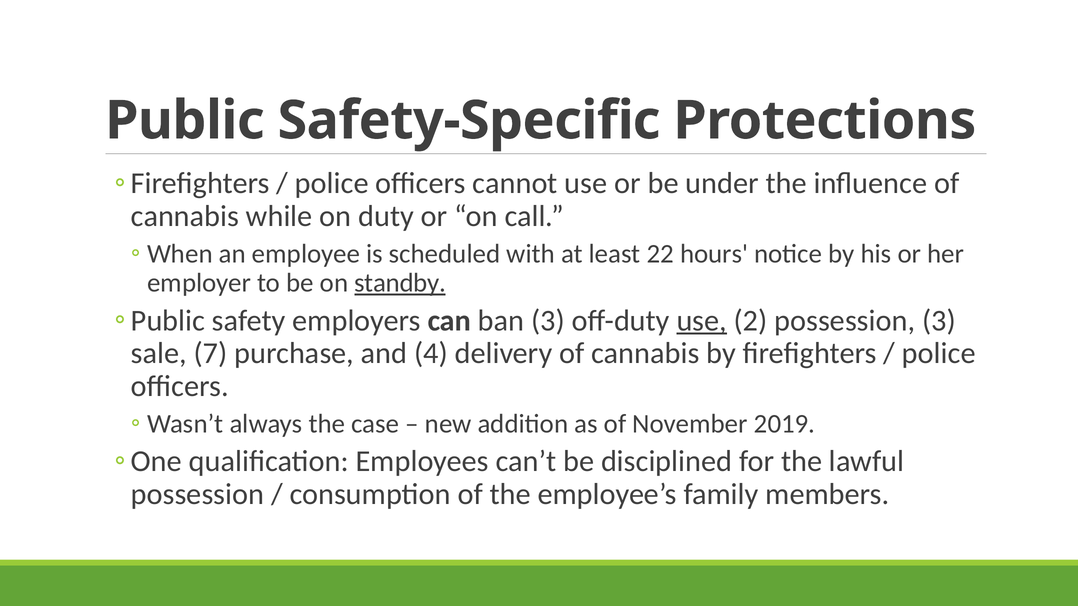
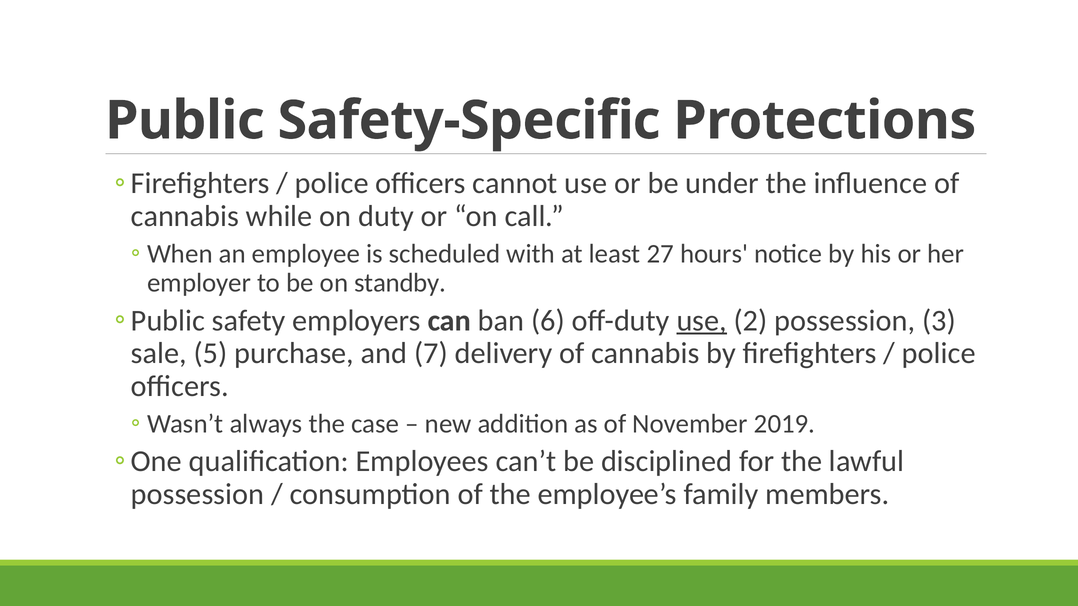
22: 22 -> 27
standby underline: present -> none
ban 3: 3 -> 6
7: 7 -> 5
4: 4 -> 7
